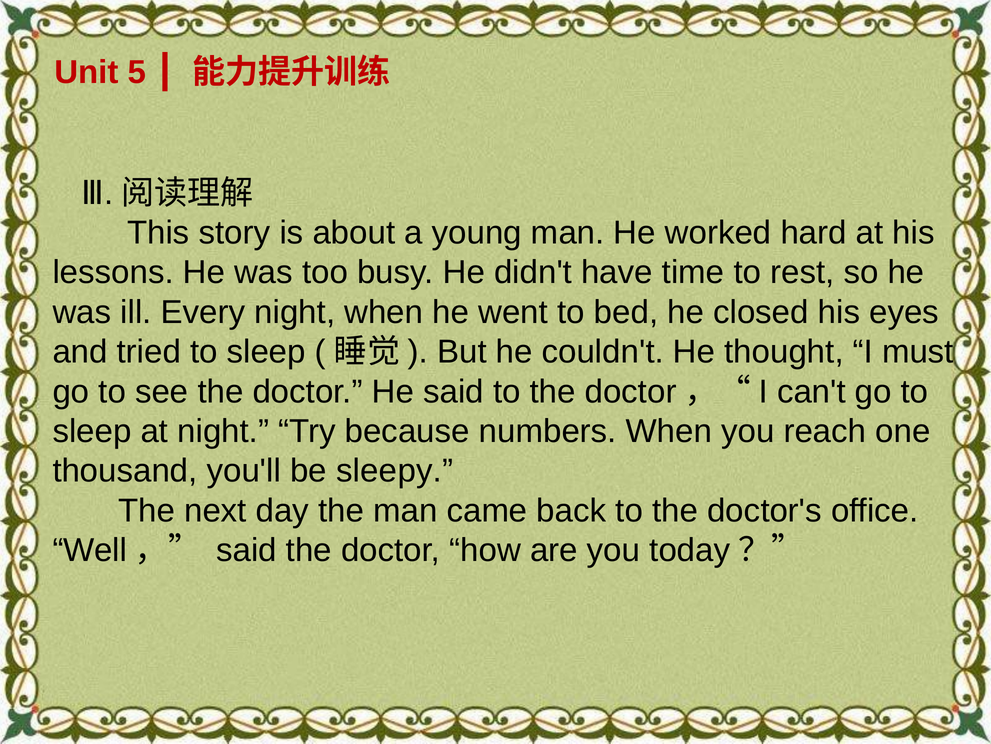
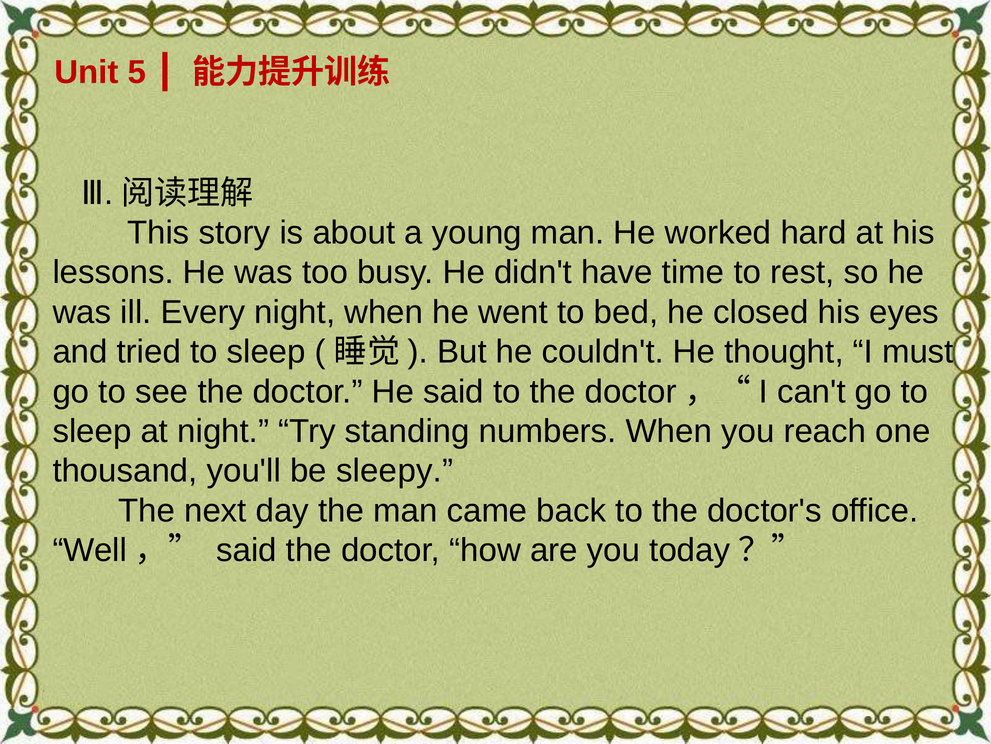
because: because -> standing
